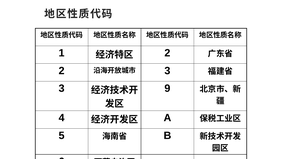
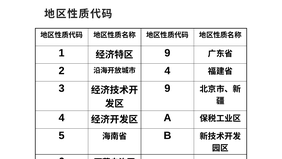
2 at (167, 53): 2 -> 9
3 at (167, 71): 3 -> 4
